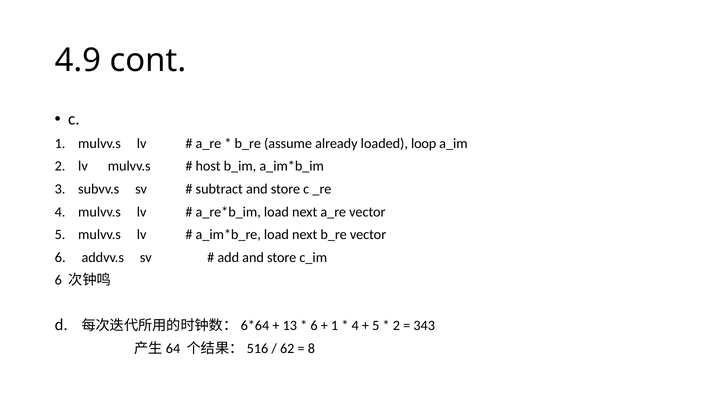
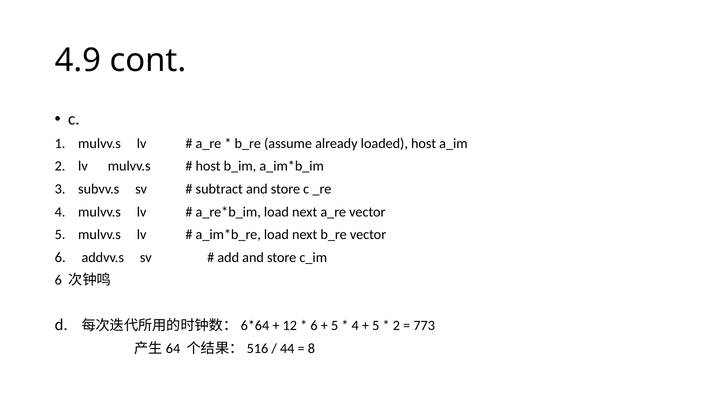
loaded loop: loop -> host
13: 13 -> 12
1 at (335, 326): 1 -> 5
343: 343 -> 773
62: 62 -> 44
